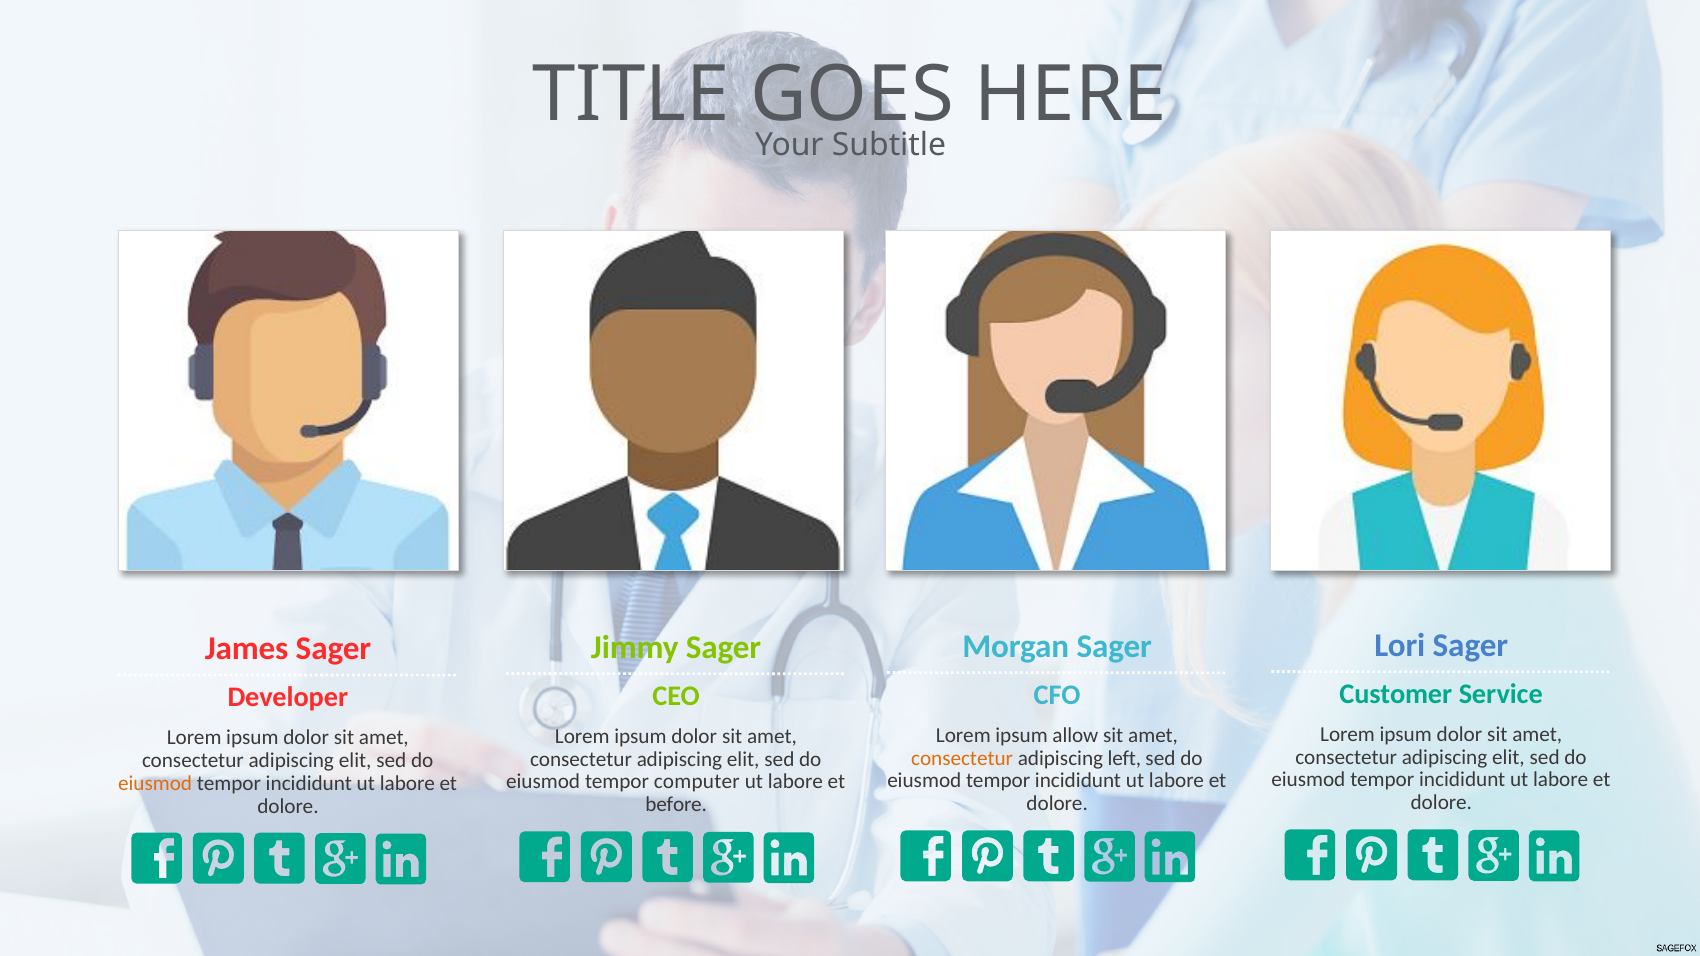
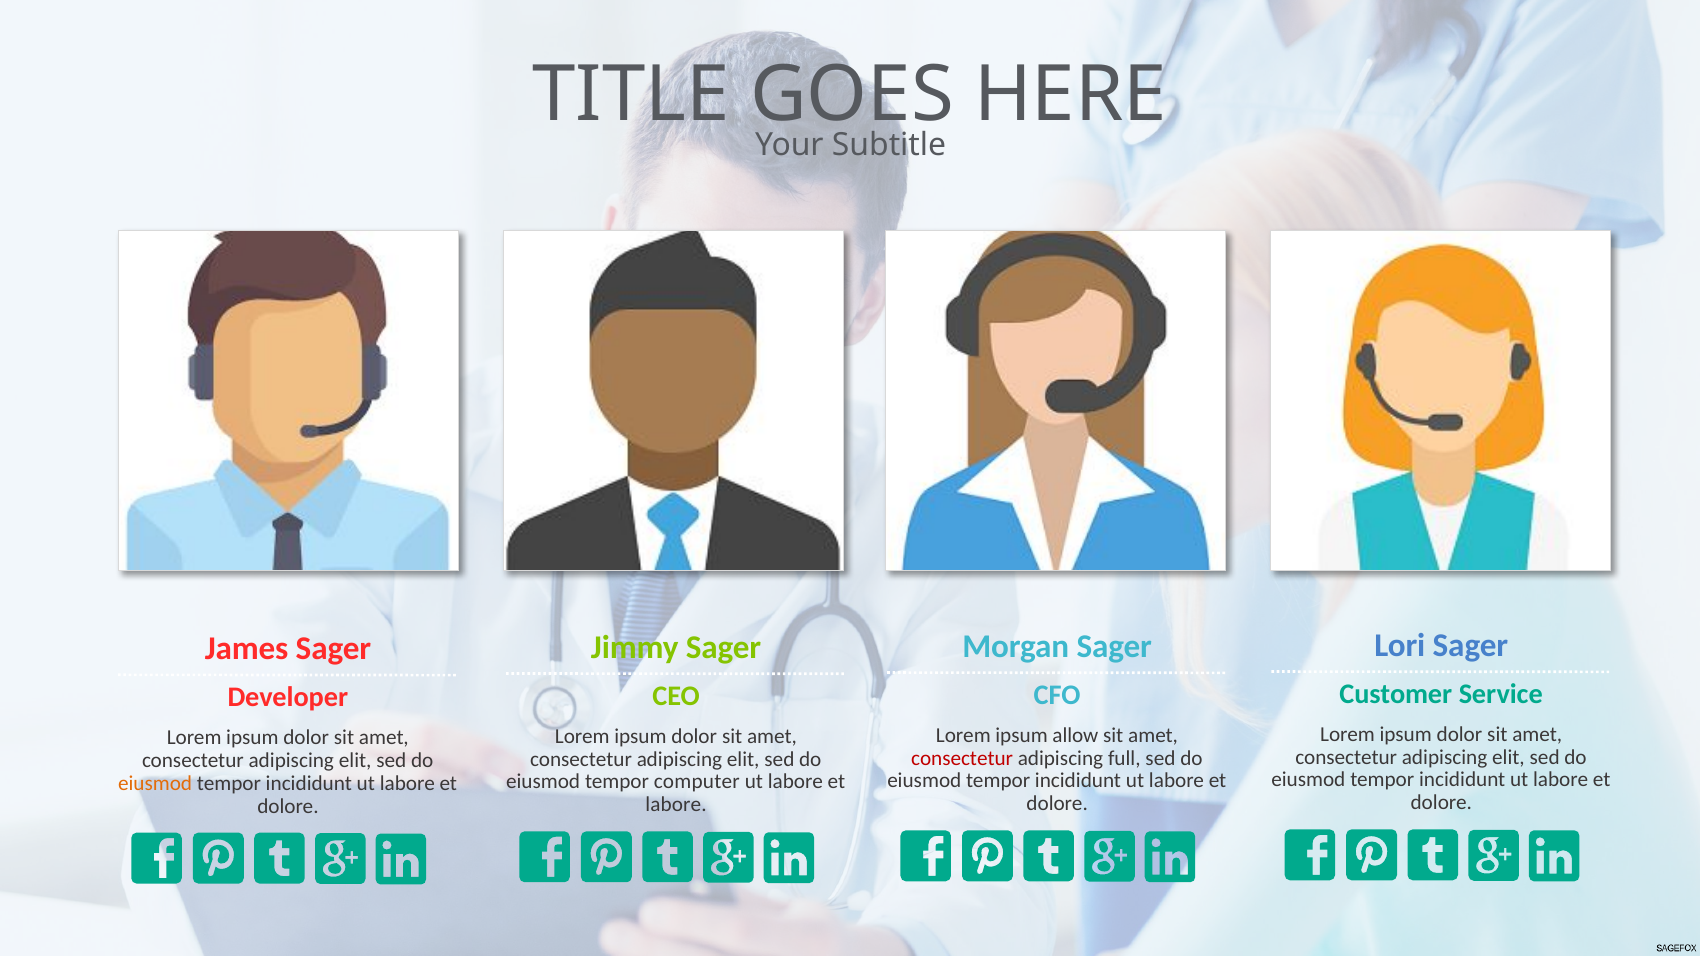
consectetur at (962, 758) colour: orange -> red
left: left -> full
before at (676, 805): before -> labore
